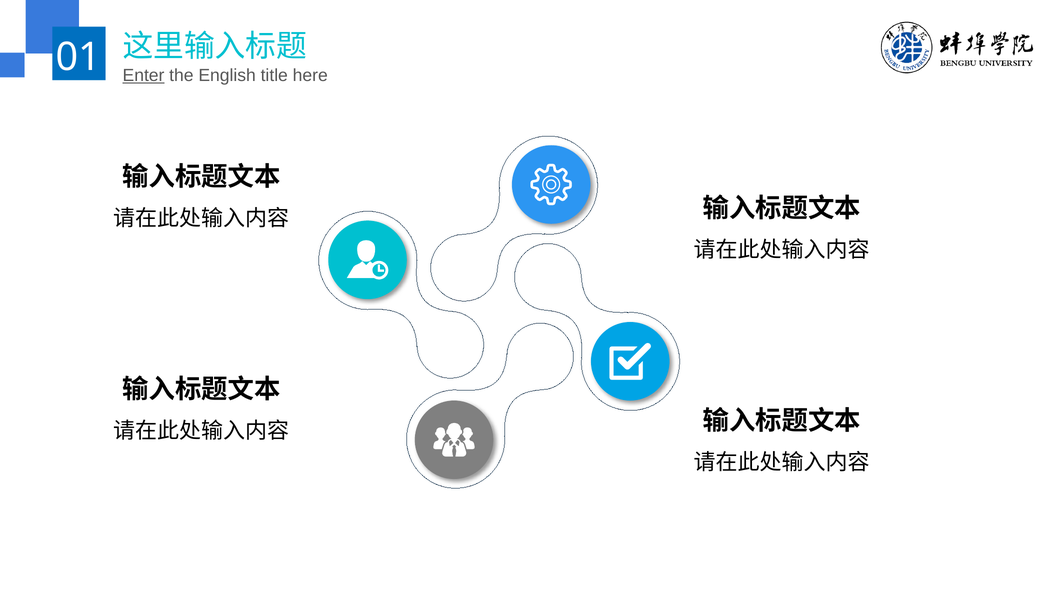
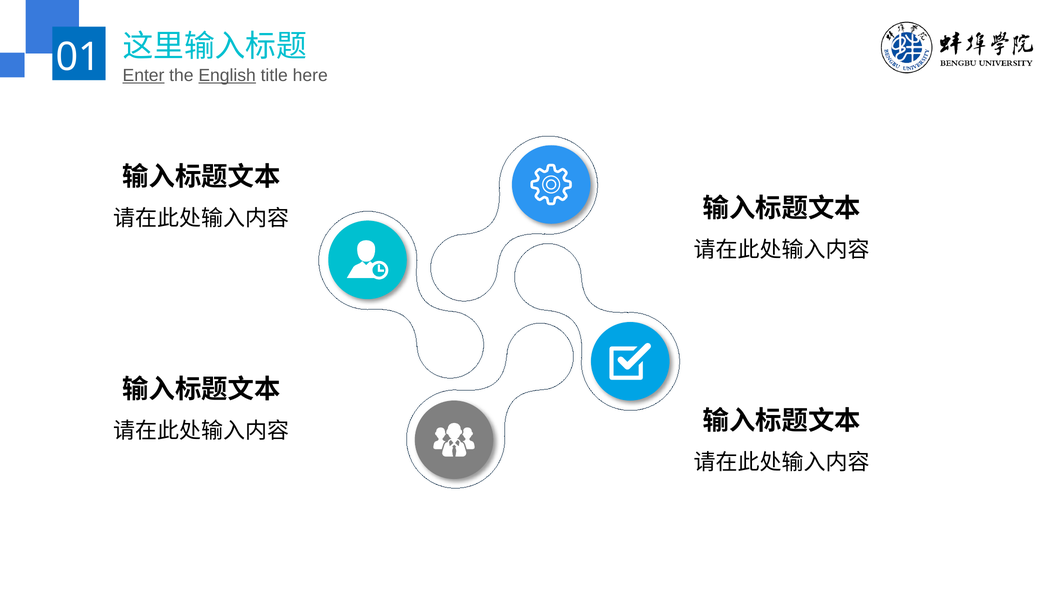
English underline: none -> present
